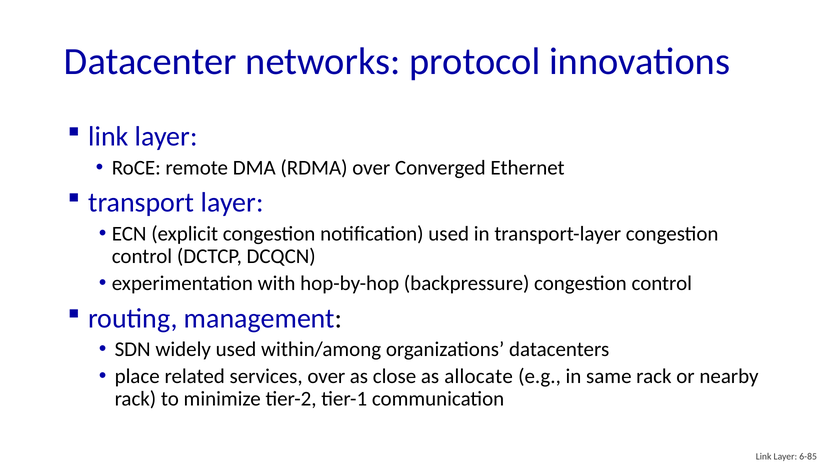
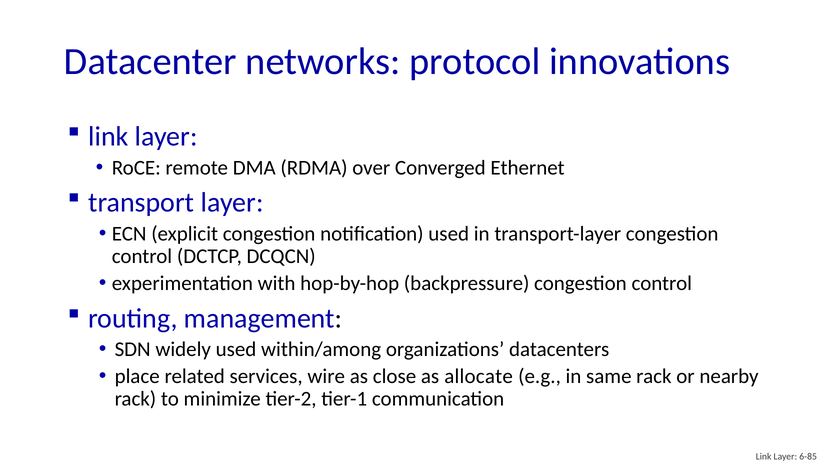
services over: over -> wire
